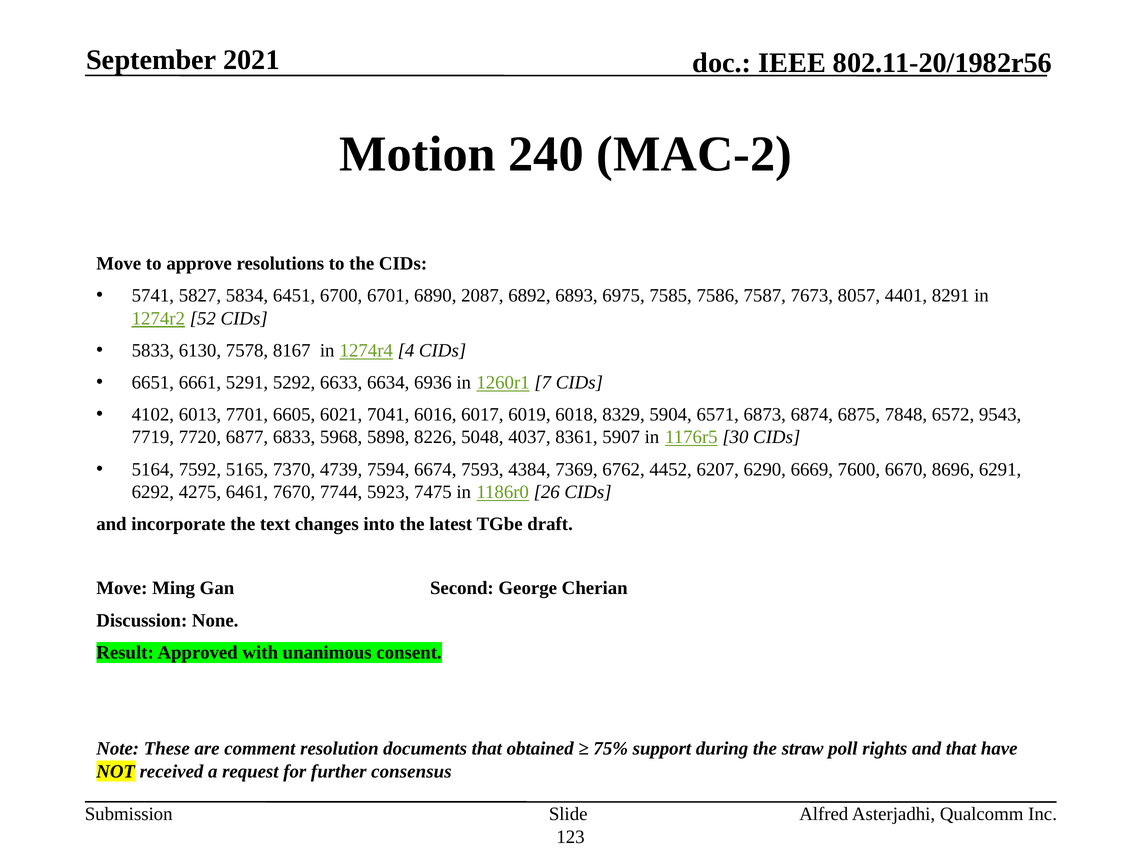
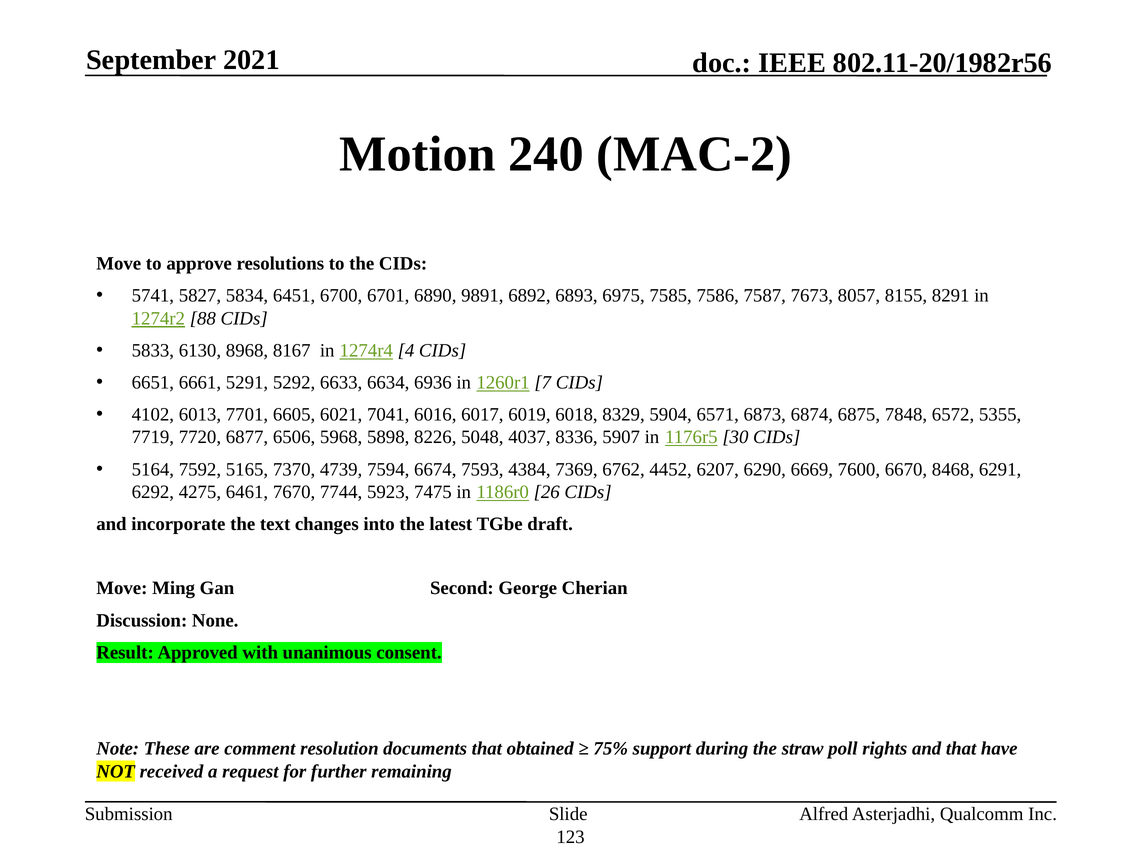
2087: 2087 -> 9891
4401: 4401 -> 8155
52: 52 -> 88
7578: 7578 -> 8968
9543: 9543 -> 5355
6833: 6833 -> 6506
8361: 8361 -> 8336
8696: 8696 -> 8468
consensus: consensus -> remaining
